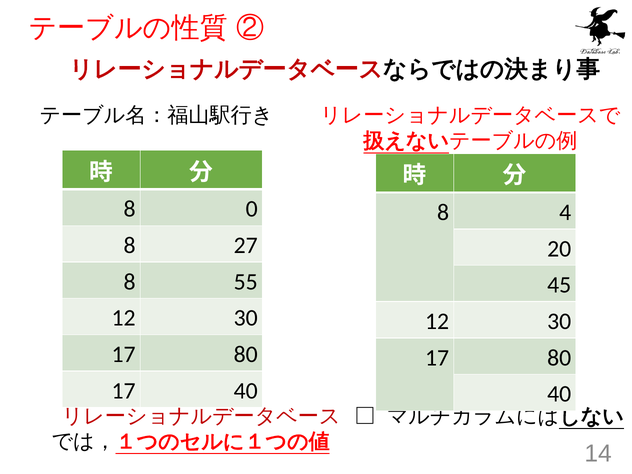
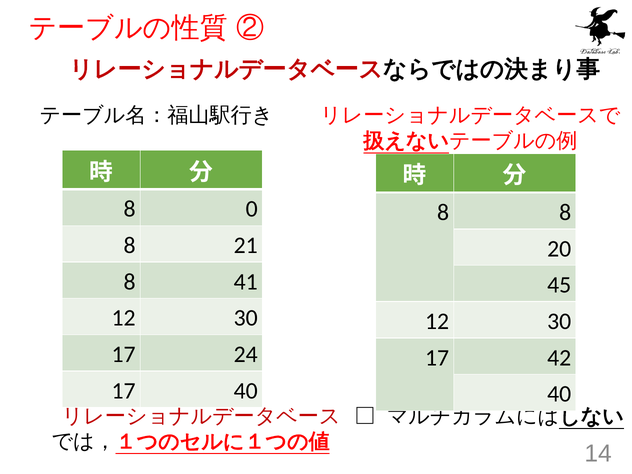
8 4: 4 -> 8
27: 27 -> 21
55: 55 -> 41
80 at (246, 355): 80 -> 24
80 at (559, 358): 80 -> 42
